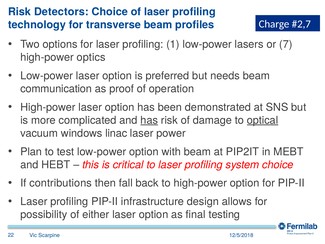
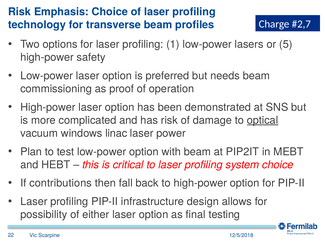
Detectors: Detectors -> Emphasis
7: 7 -> 5
optics: optics -> safety
communication: communication -> commissioning
has at (149, 120) underline: present -> none
